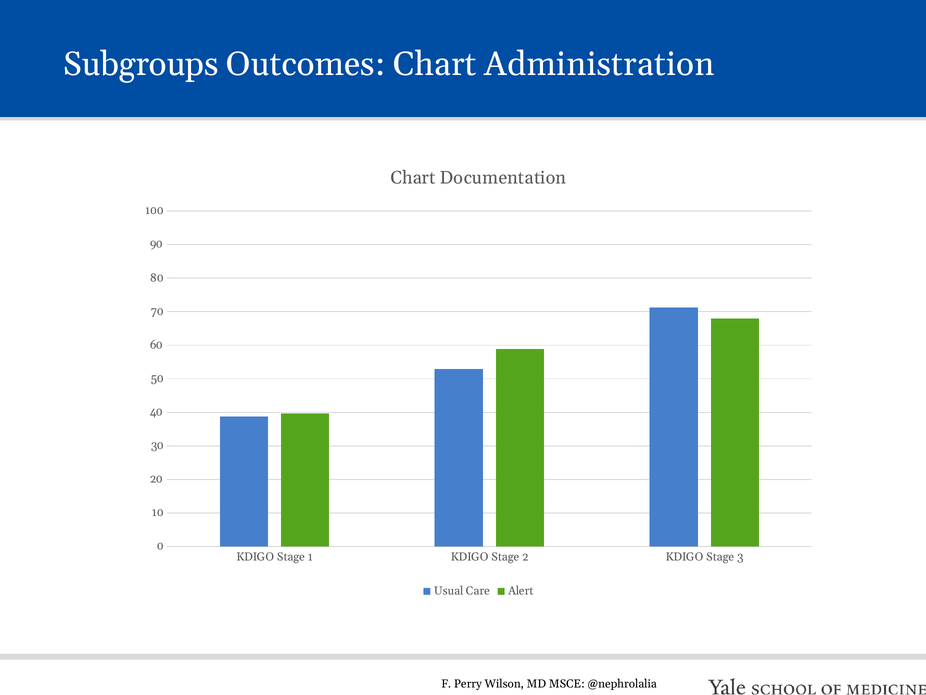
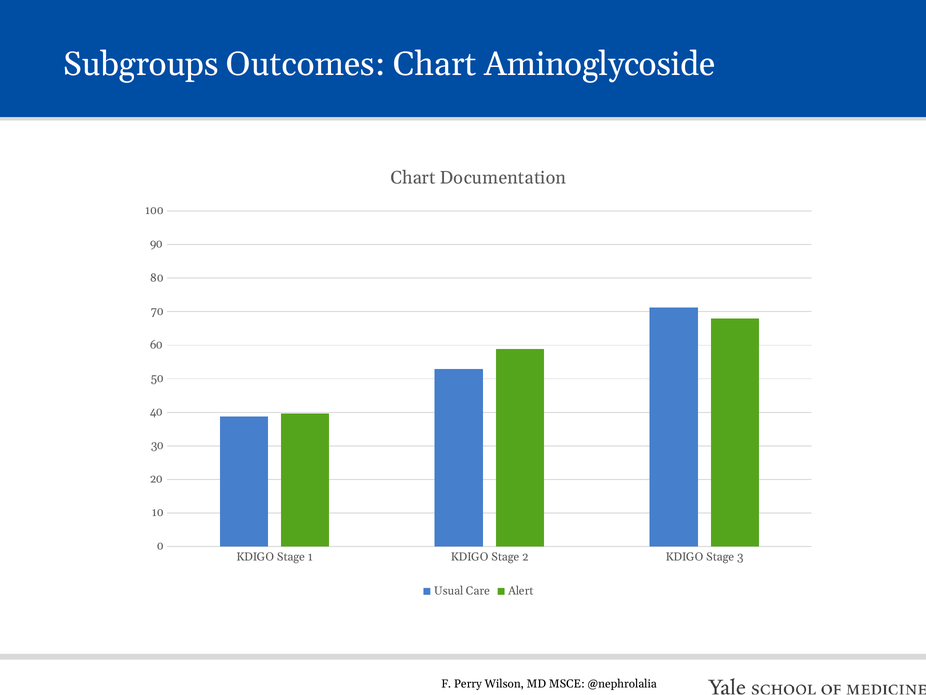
Administration: Administration -> Aminoglycoside
